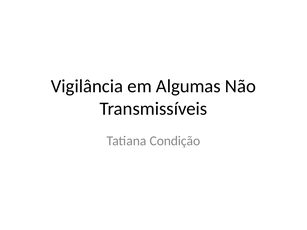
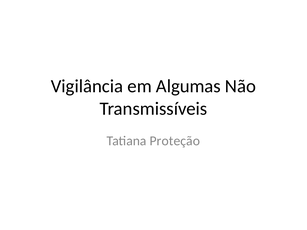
Condição: Condição -> Proteção
